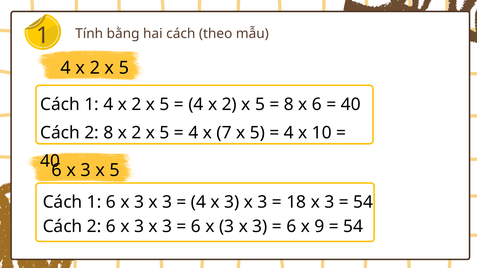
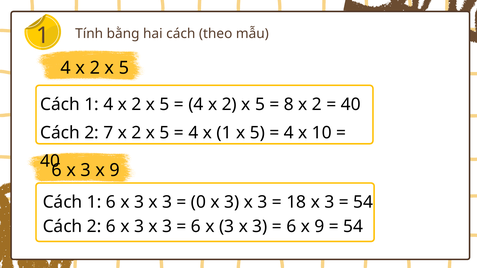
8 x 6: 6 -> 2
2 8: 8 -> 7
x 7: 7 -> 1
3 x 5: 5 -> 9
4 at (199, 202): 4 -> 0
